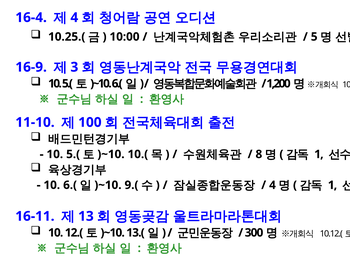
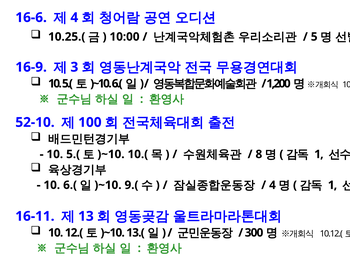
16-4: 16-4 -> 16-6
11-10: 11-10 -> 52-10
